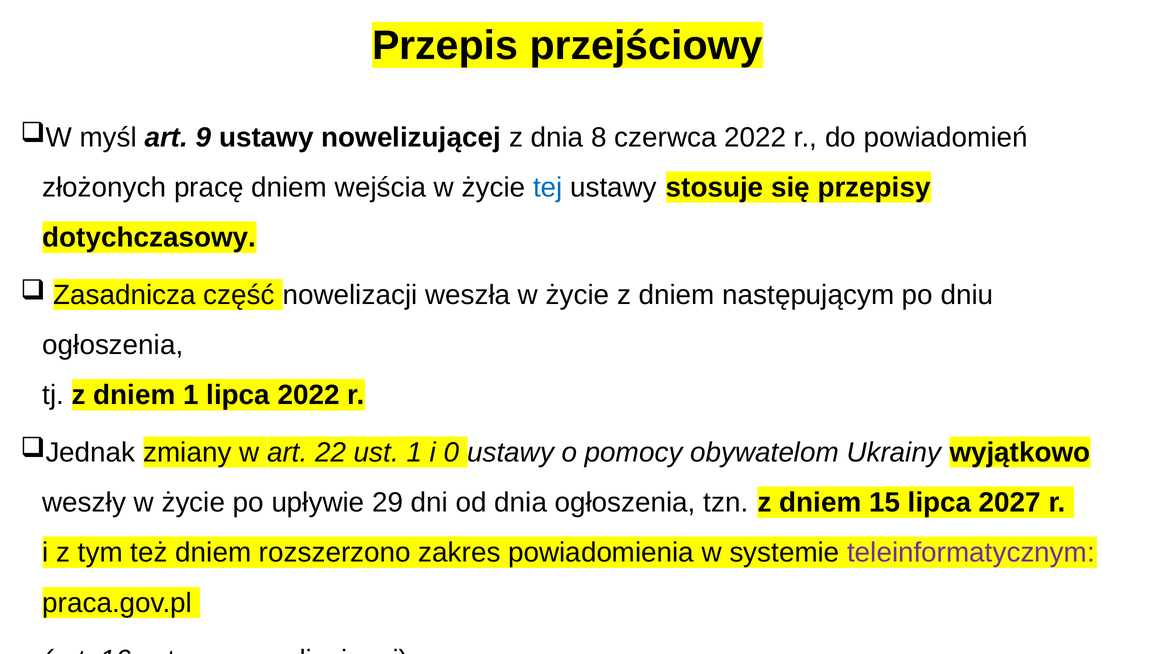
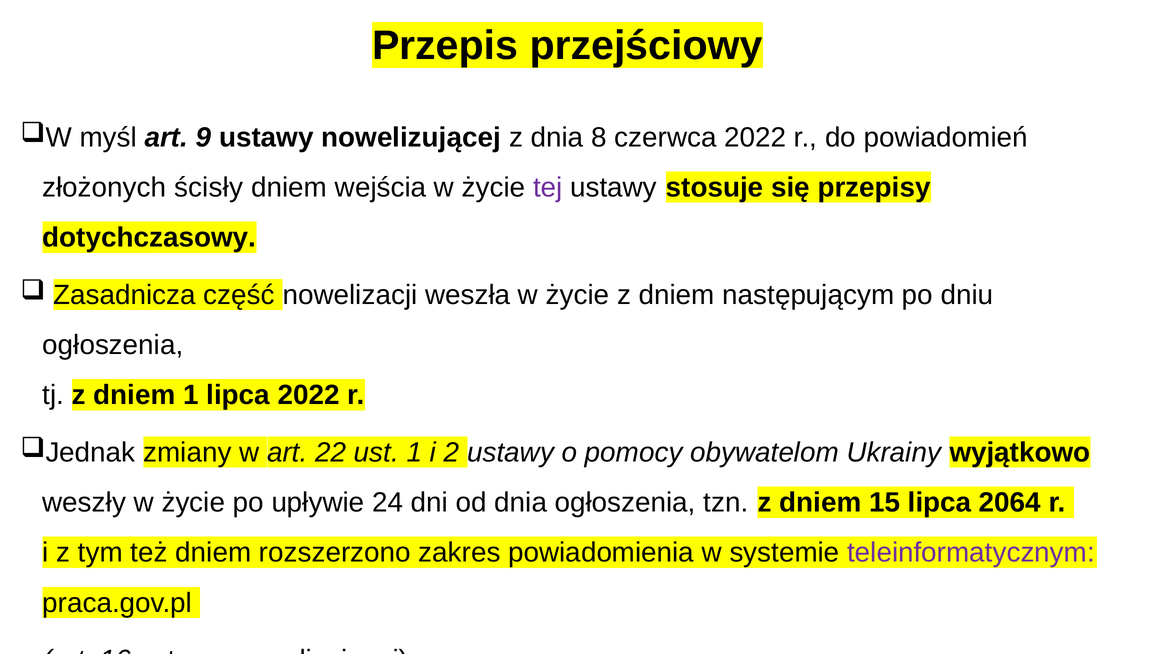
pracę: pracę -> ścisły
tej colour: blue -> purple
0: 0 -> 2
29: 29 -> 24
2027: 2027 -> 2064
